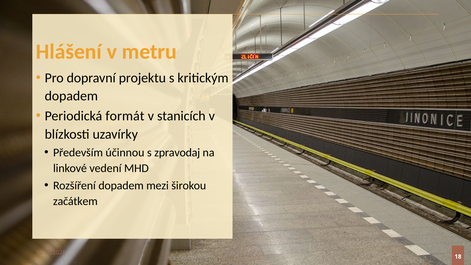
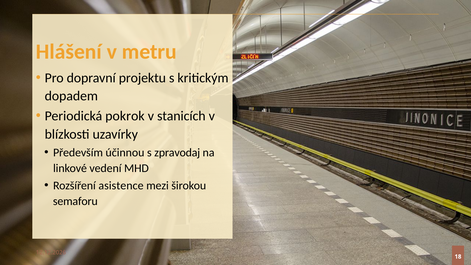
formát: formát -> pokrok
Rozšíření dopadem: dopadem -> asistence
začátkem: začátkem -> semaforu
